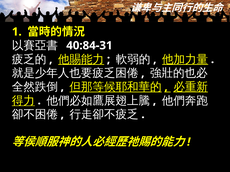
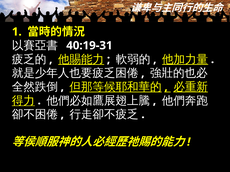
40:84-31: 40:84-31 -> 40:19-31
